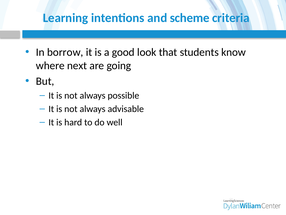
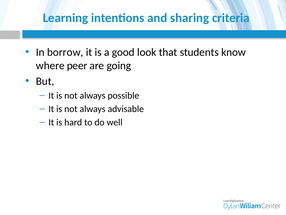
scheme: scheme -> sharing
next: next -> peer
